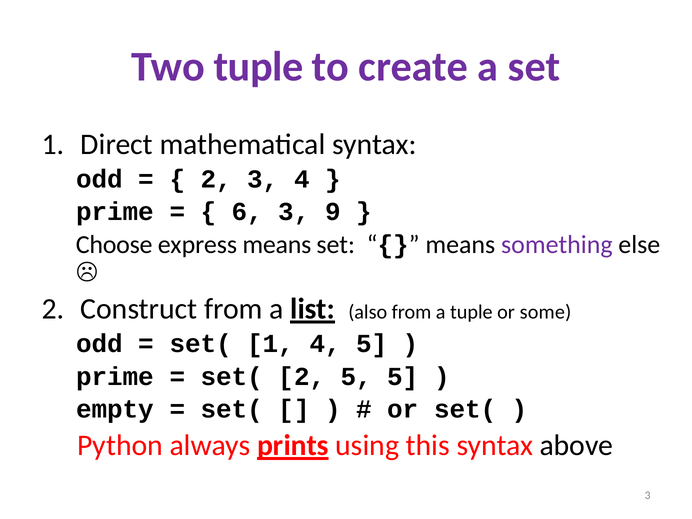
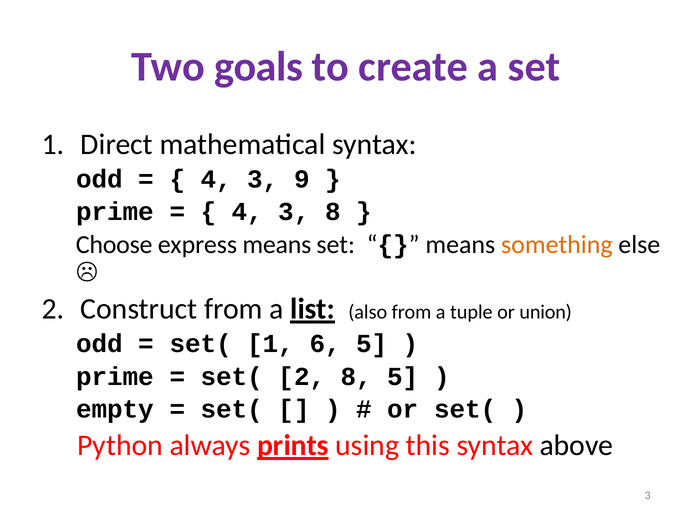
Two tuple: tuple -> goals
2 at (216, 179): 2 -> 4
3 4: 4 -> 9
6 at (247, 212): 6 -> 4
3 9: 9 -> 8
something colour: purple -> orange
some: some -> union
1 4: 4 -> 6
2 5: 5 -> 8
